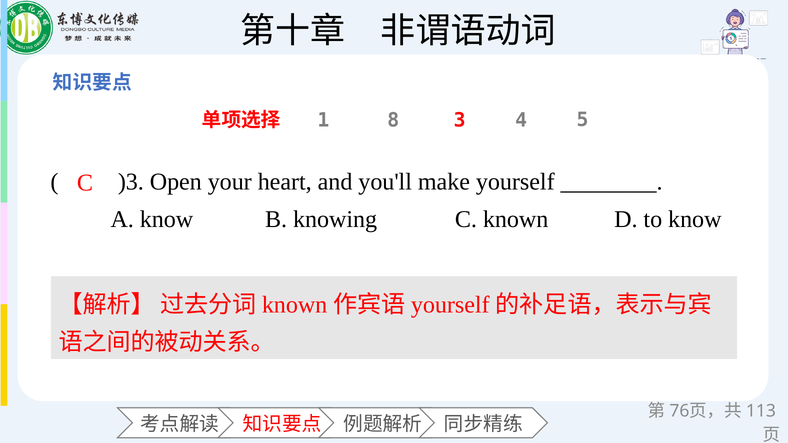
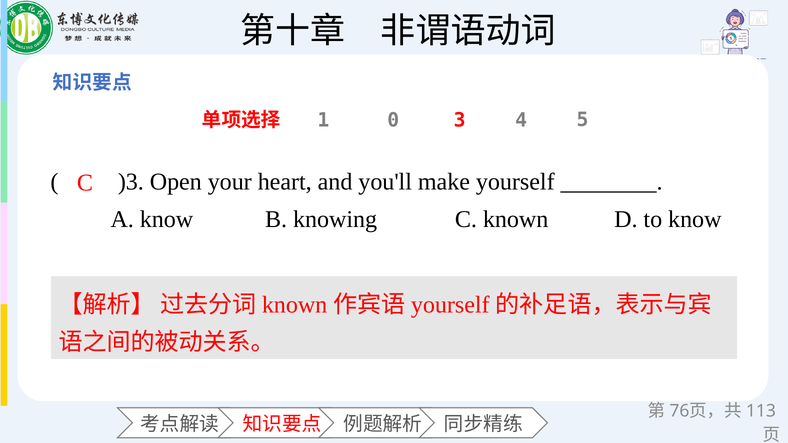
8: 8 -> 0
